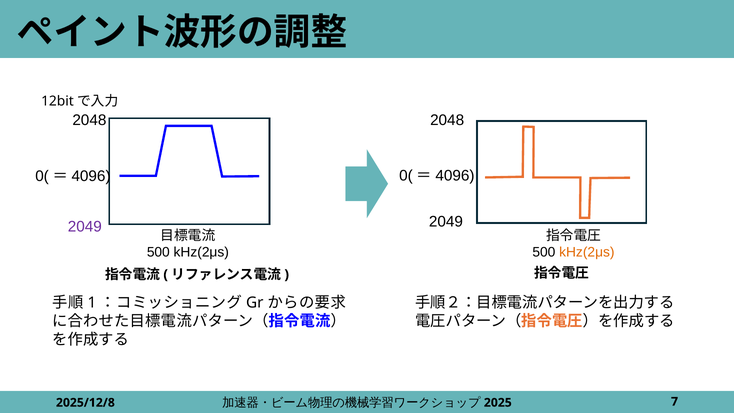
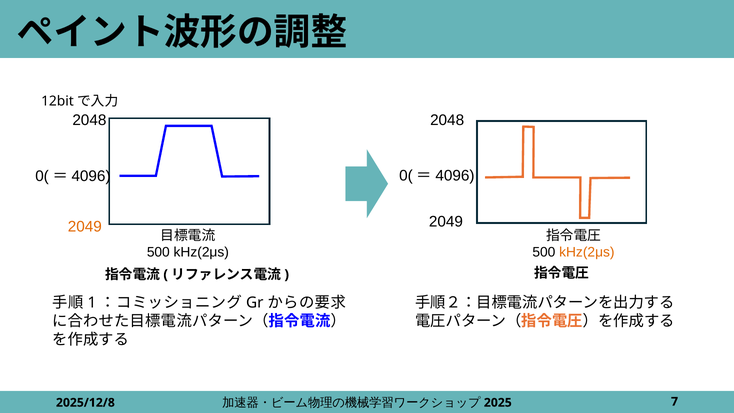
2049 at (85, 227) colour: purple -> orange
